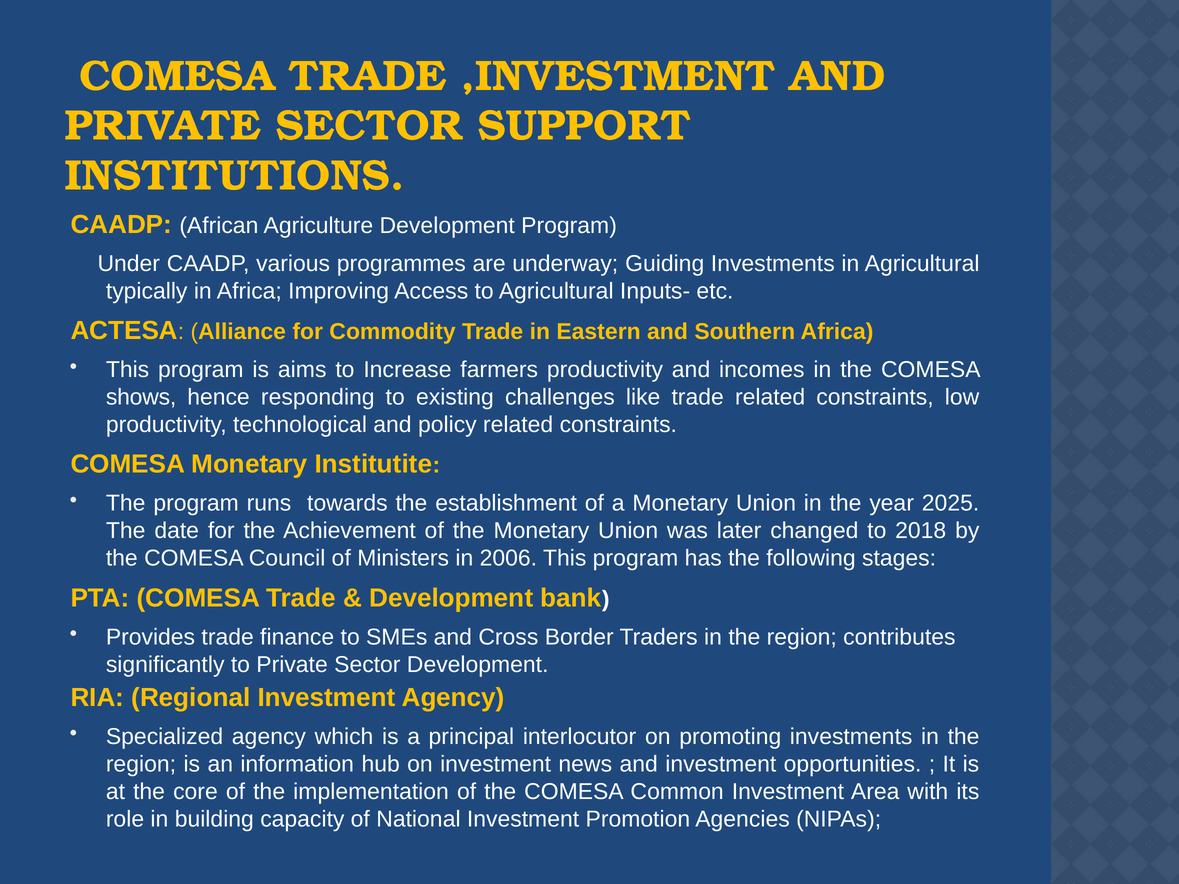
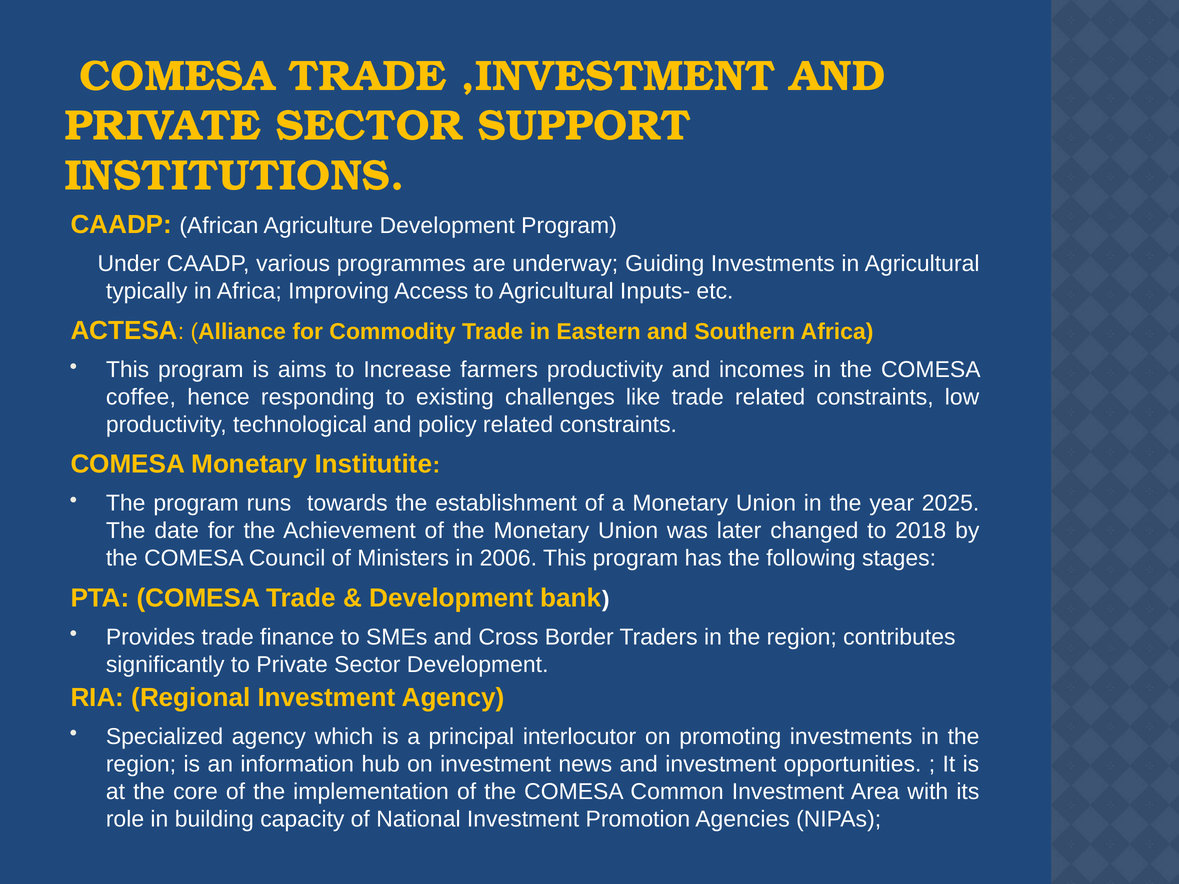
shows: shows -> coffee
